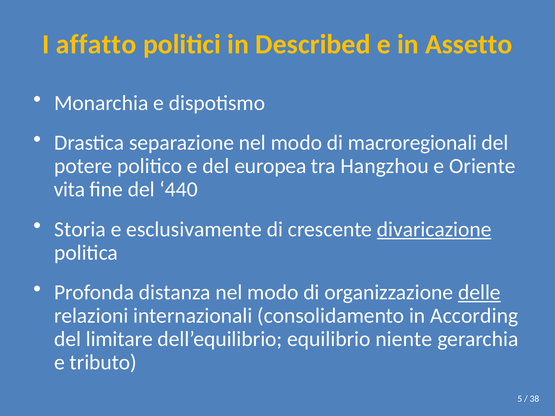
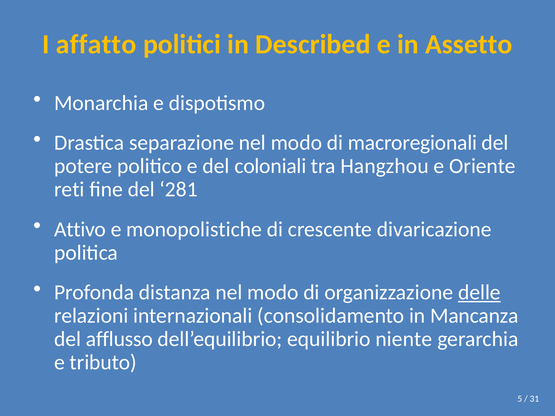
europea: europea -> coloniali
vita: vita -> reti
440: 440 -> 281
Storia: Storia -> Attivo
esclusivamente: esclusivamente -> monopolistiche
divaricazione underline: present -> none
According: According -> Mancanza
limitare: limitare -> afflusso
38: 38 -> 31
